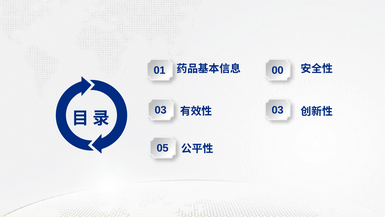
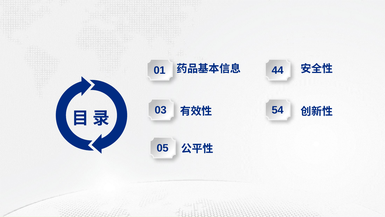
00: 00 -> 44
03 03: 03 -> 54
